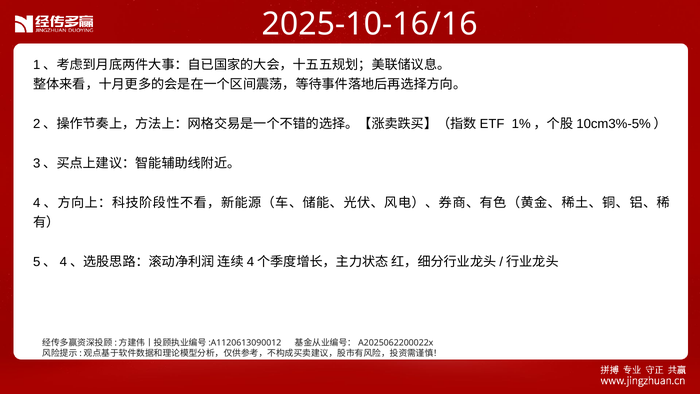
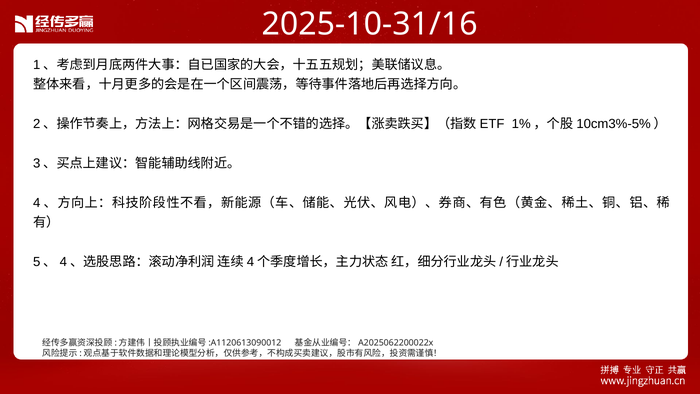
2025-10-16/16: 2025-10-16/16 -> 2025-10-31/16
